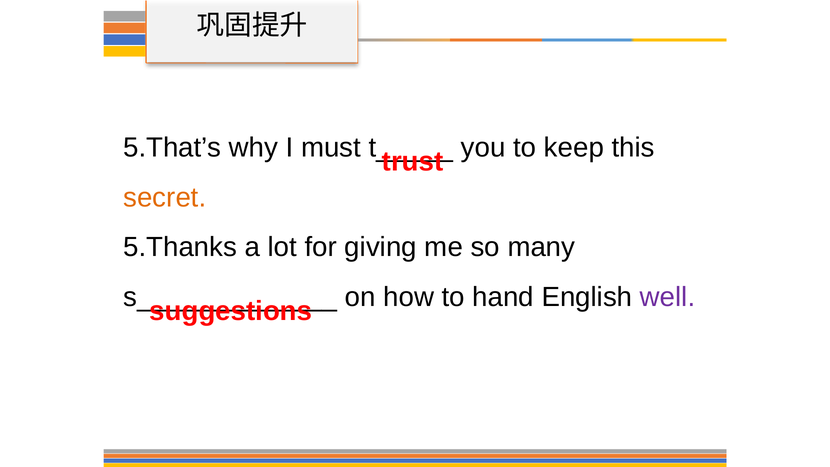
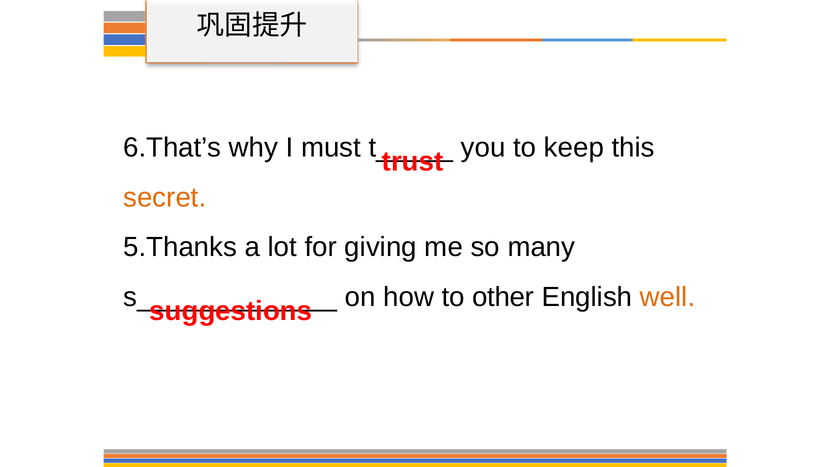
5.That’s: 5.That’s -> 6.That’s
hand: hand -> other
well colour: purple -> orange
